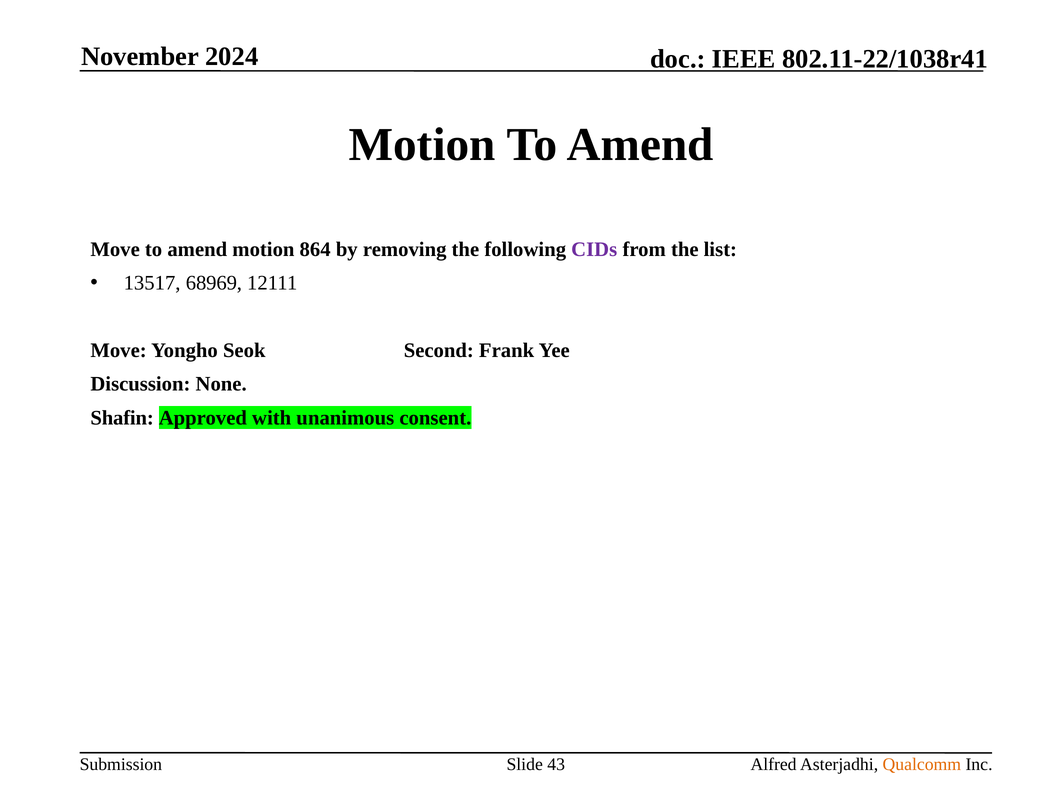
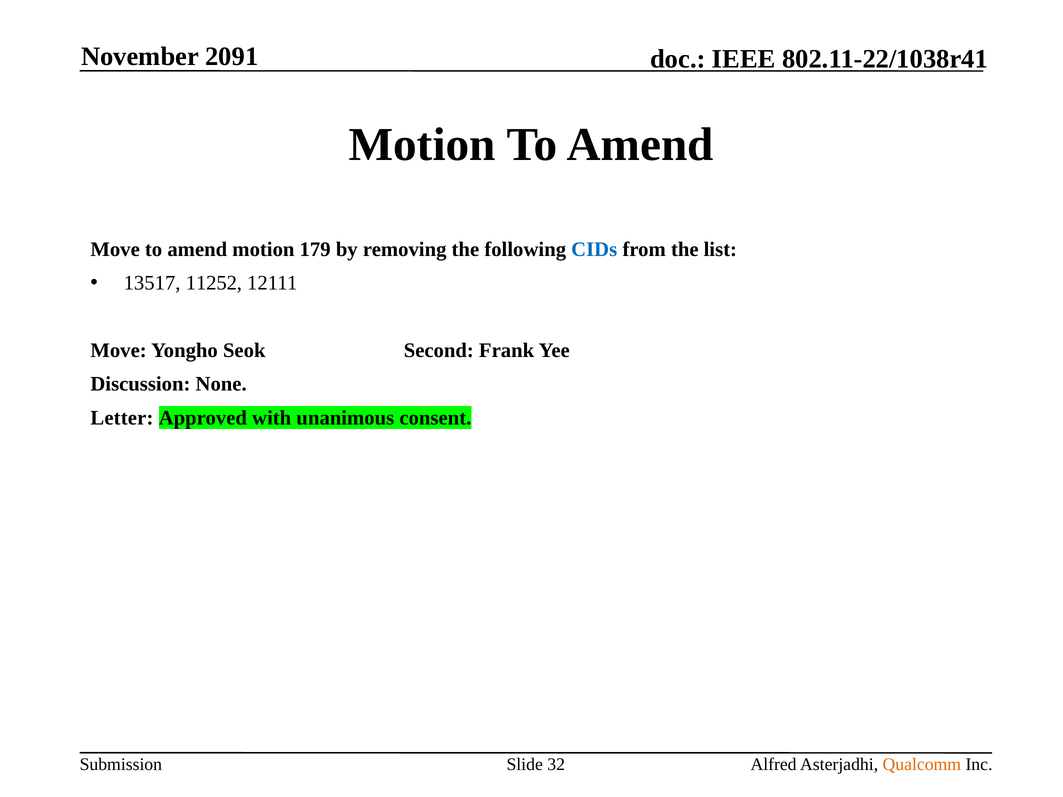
2024: 2024 -> 2091
864: 864 -> 179
CIDs colour: purple -> blue
68969: 68969 -> 11252
Shafin: Shafin -> Letter
43: 43 -> 32
